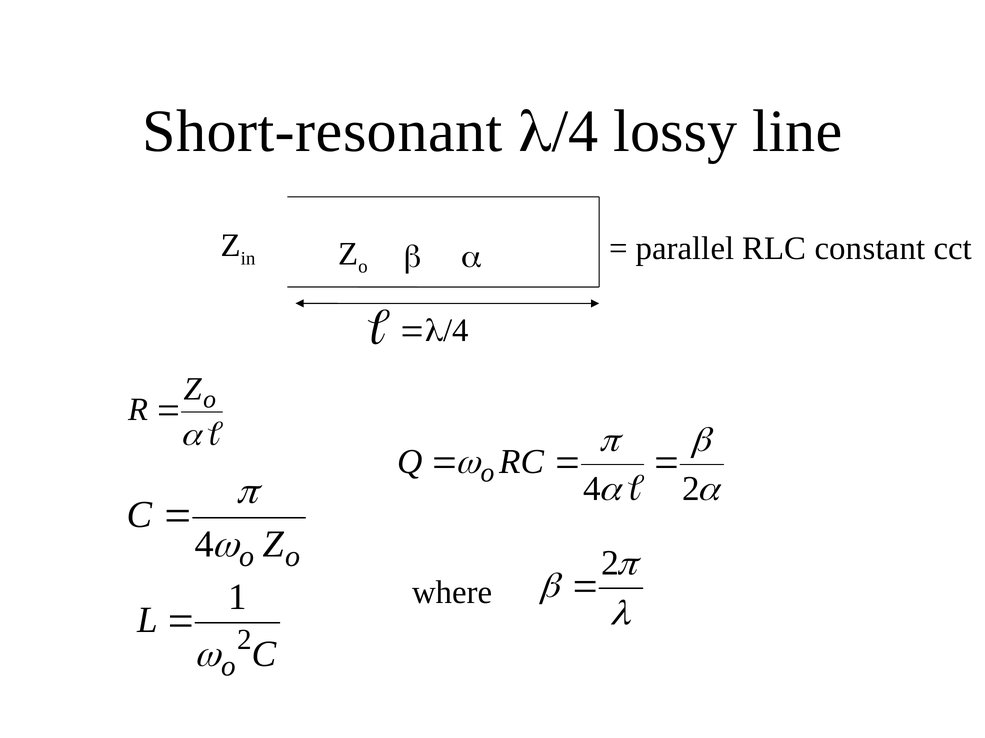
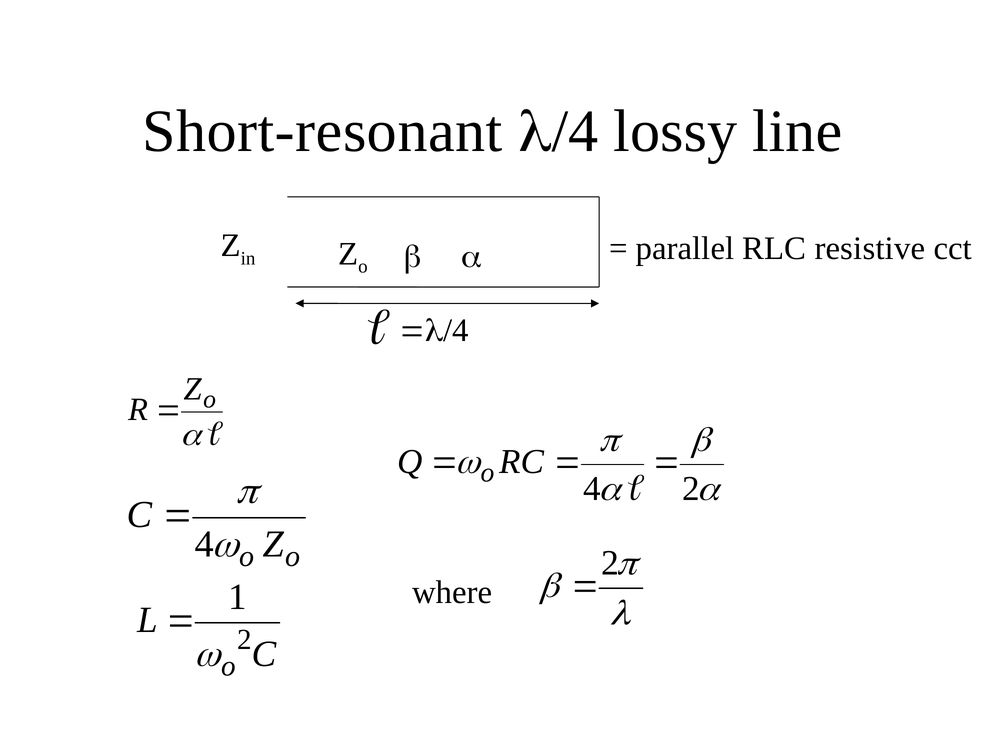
constant: constant -> resistive
